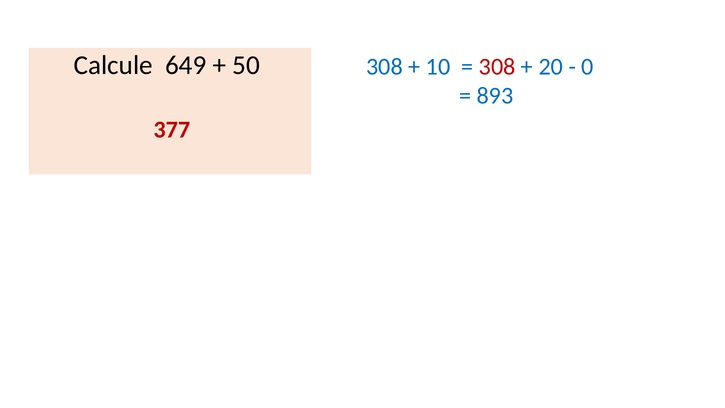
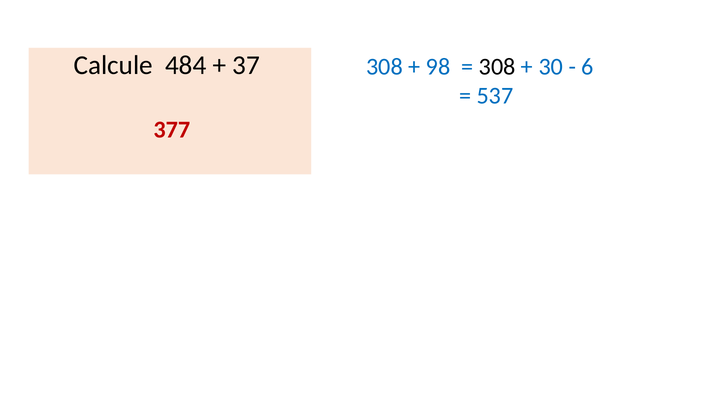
649: 649 -> 484
50: 50 -> 37
10: 10 -> 98
308 at (497, 67) colour: red -> black
20: 20 -> 30
0: 0 -> 6
893: 893 -> 537
